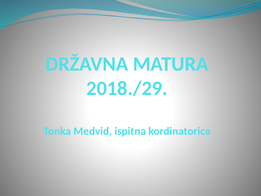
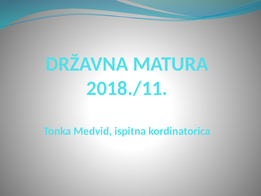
2018./29: 2018./29 -> 2018./11
